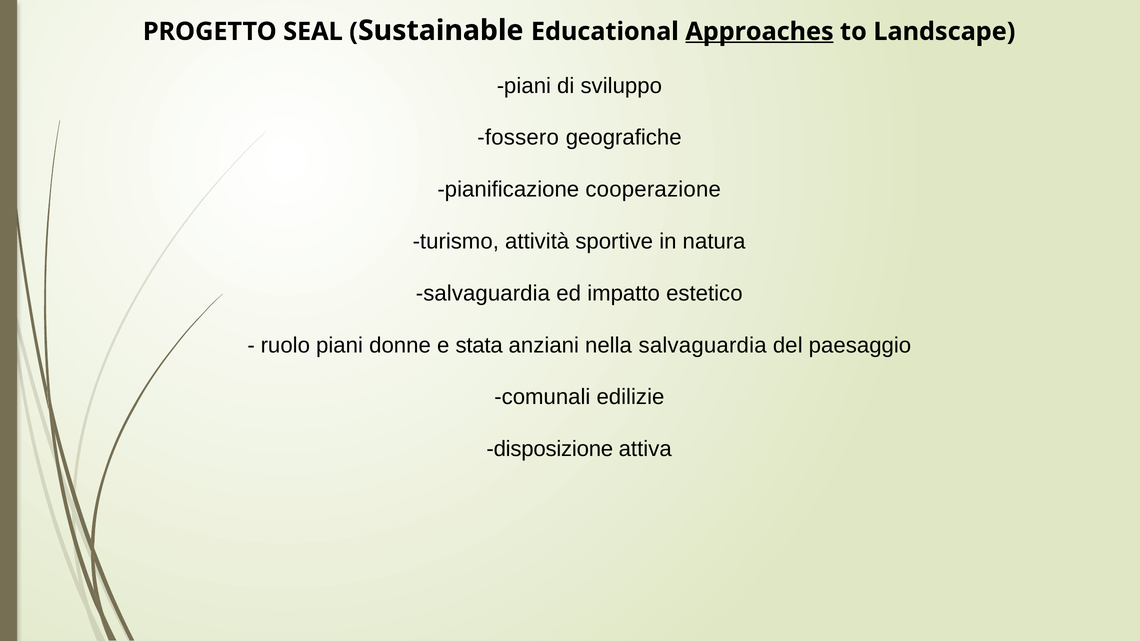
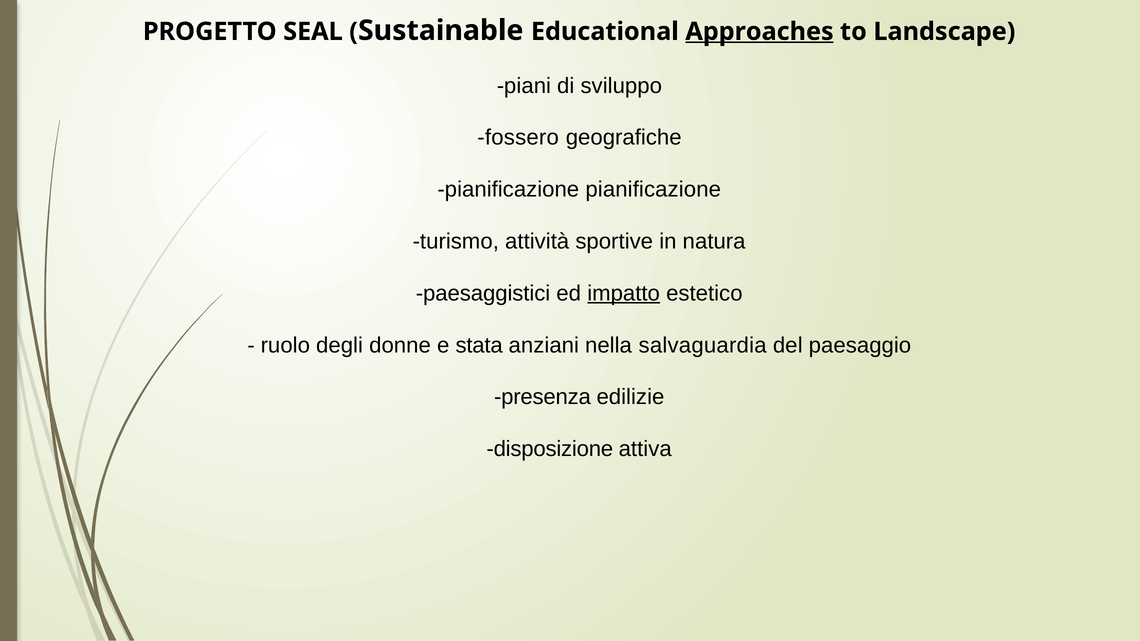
pianificazione cooperazione: cooperazione -> pianificazione
salvaguardia at (483, 293): salvaguardia -> paesaggistici
impatto underline: none -> present
ruolo piani: piani -> degli
comunali: comunali -> presenza
